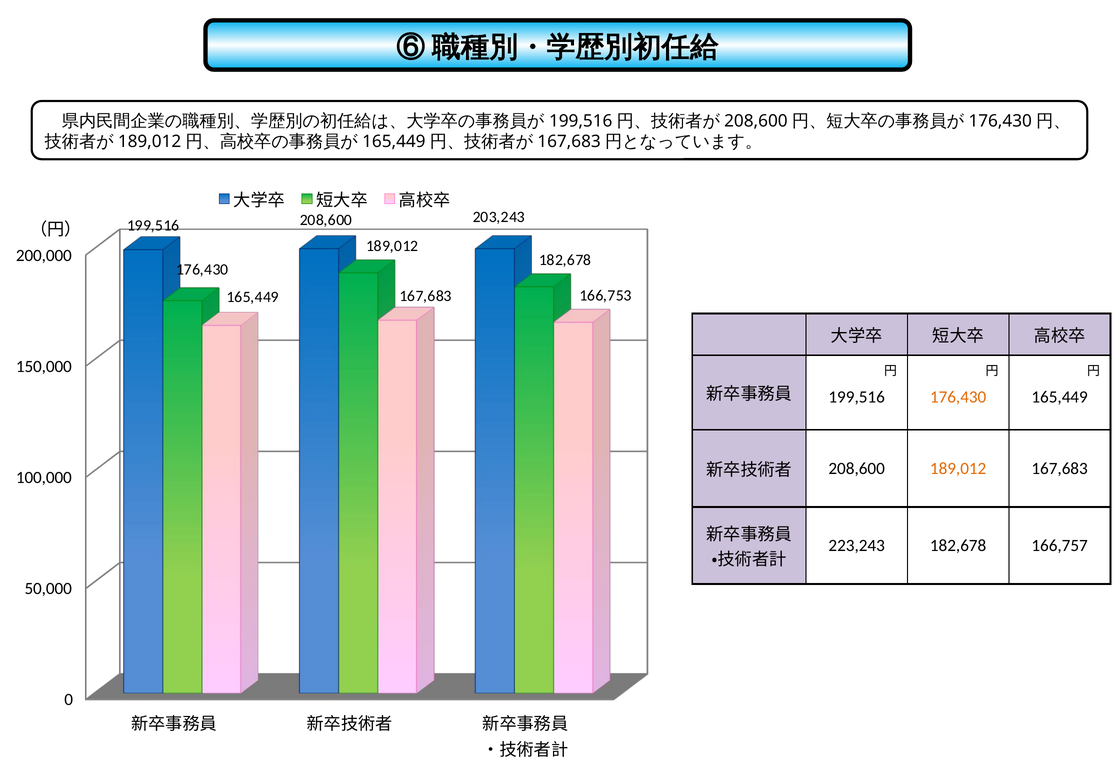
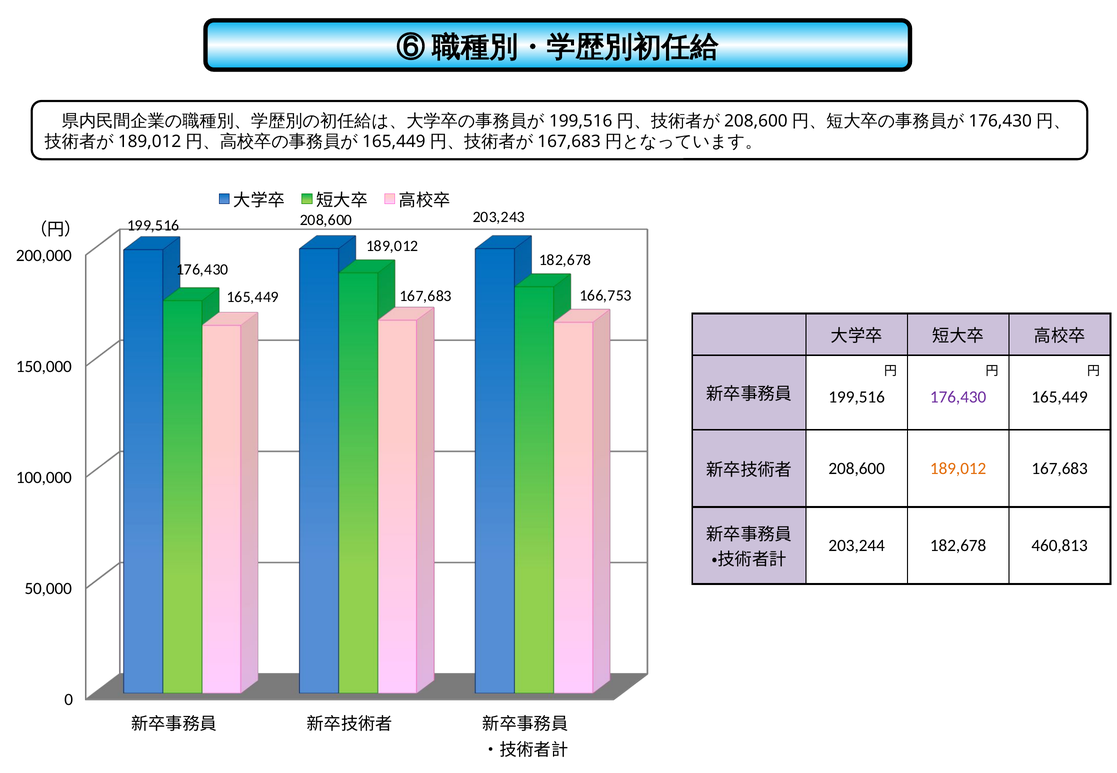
176,430 at (958, 397) colour: orange -> purple
223,243: 223,243 -> 203,244
166,757: 166,757 -> 460,813
